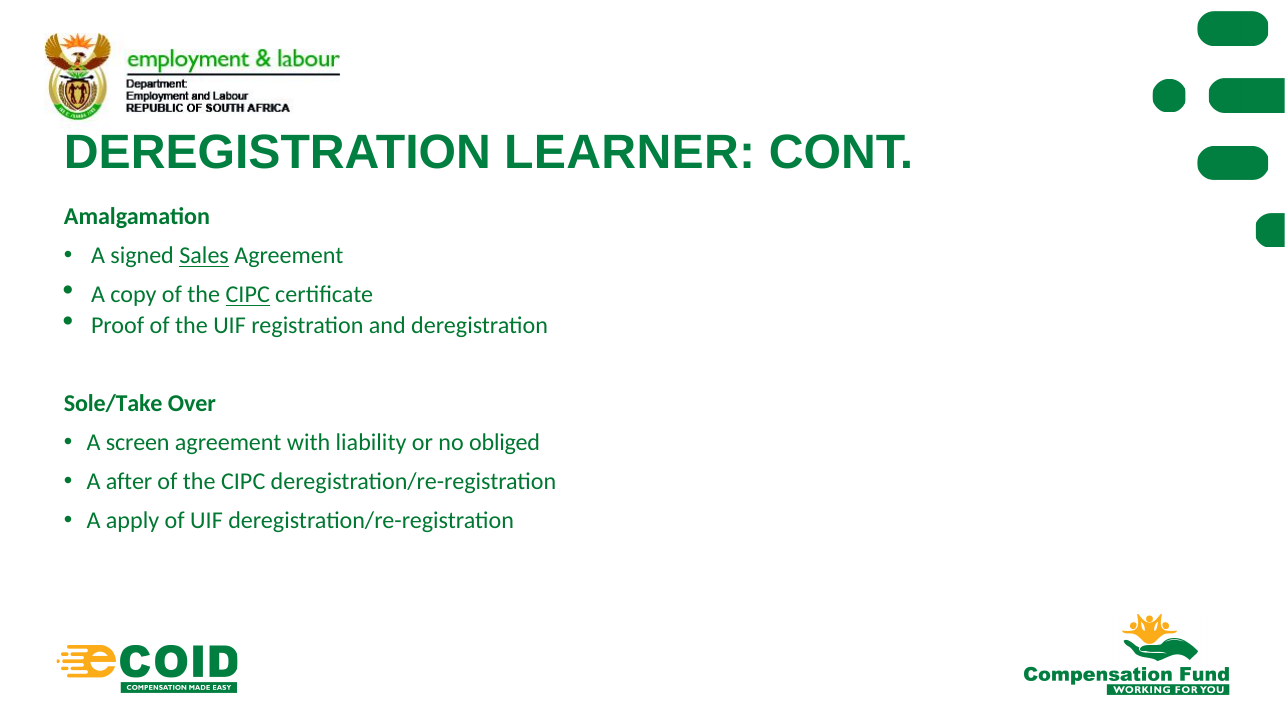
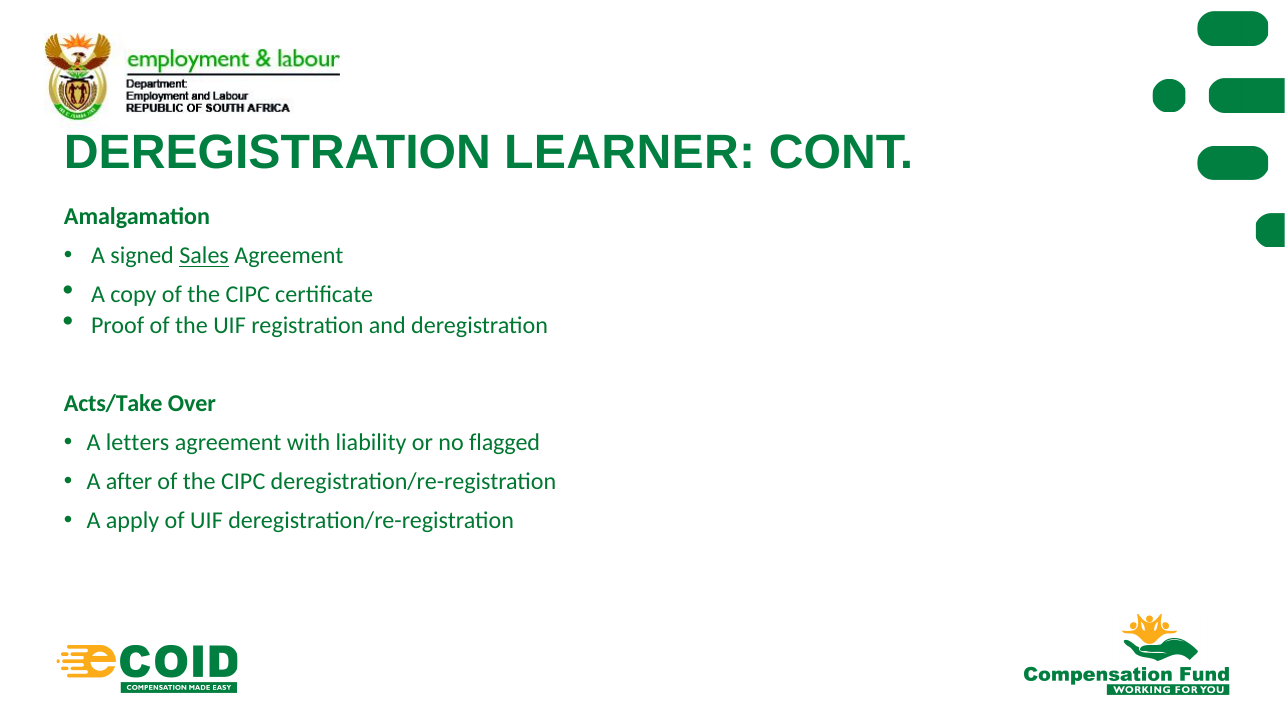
CIPC at (248, 295) underline: present -> none
Sole/Take: Sole/Take -> Acts/Take
screen: screen -> letters
obliged: obliged -> flagged
